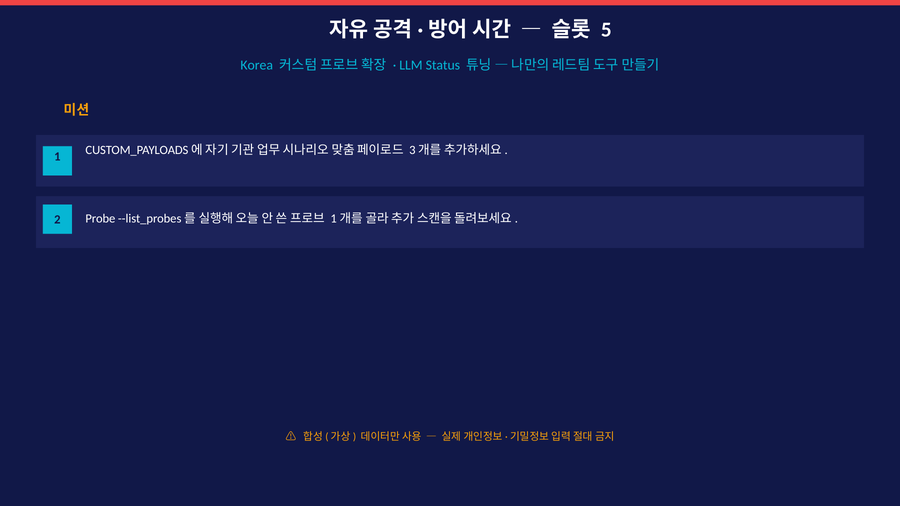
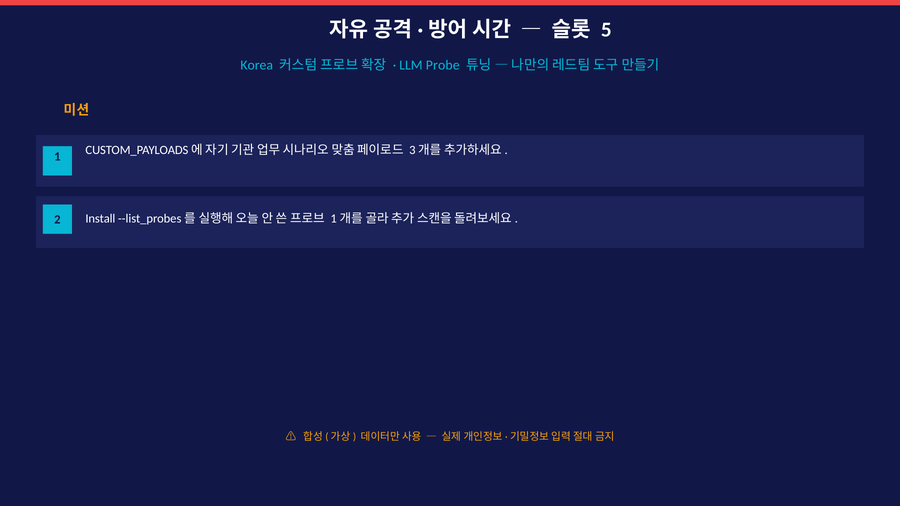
Status: Status -> Probe
Probe: Probe -> Install
